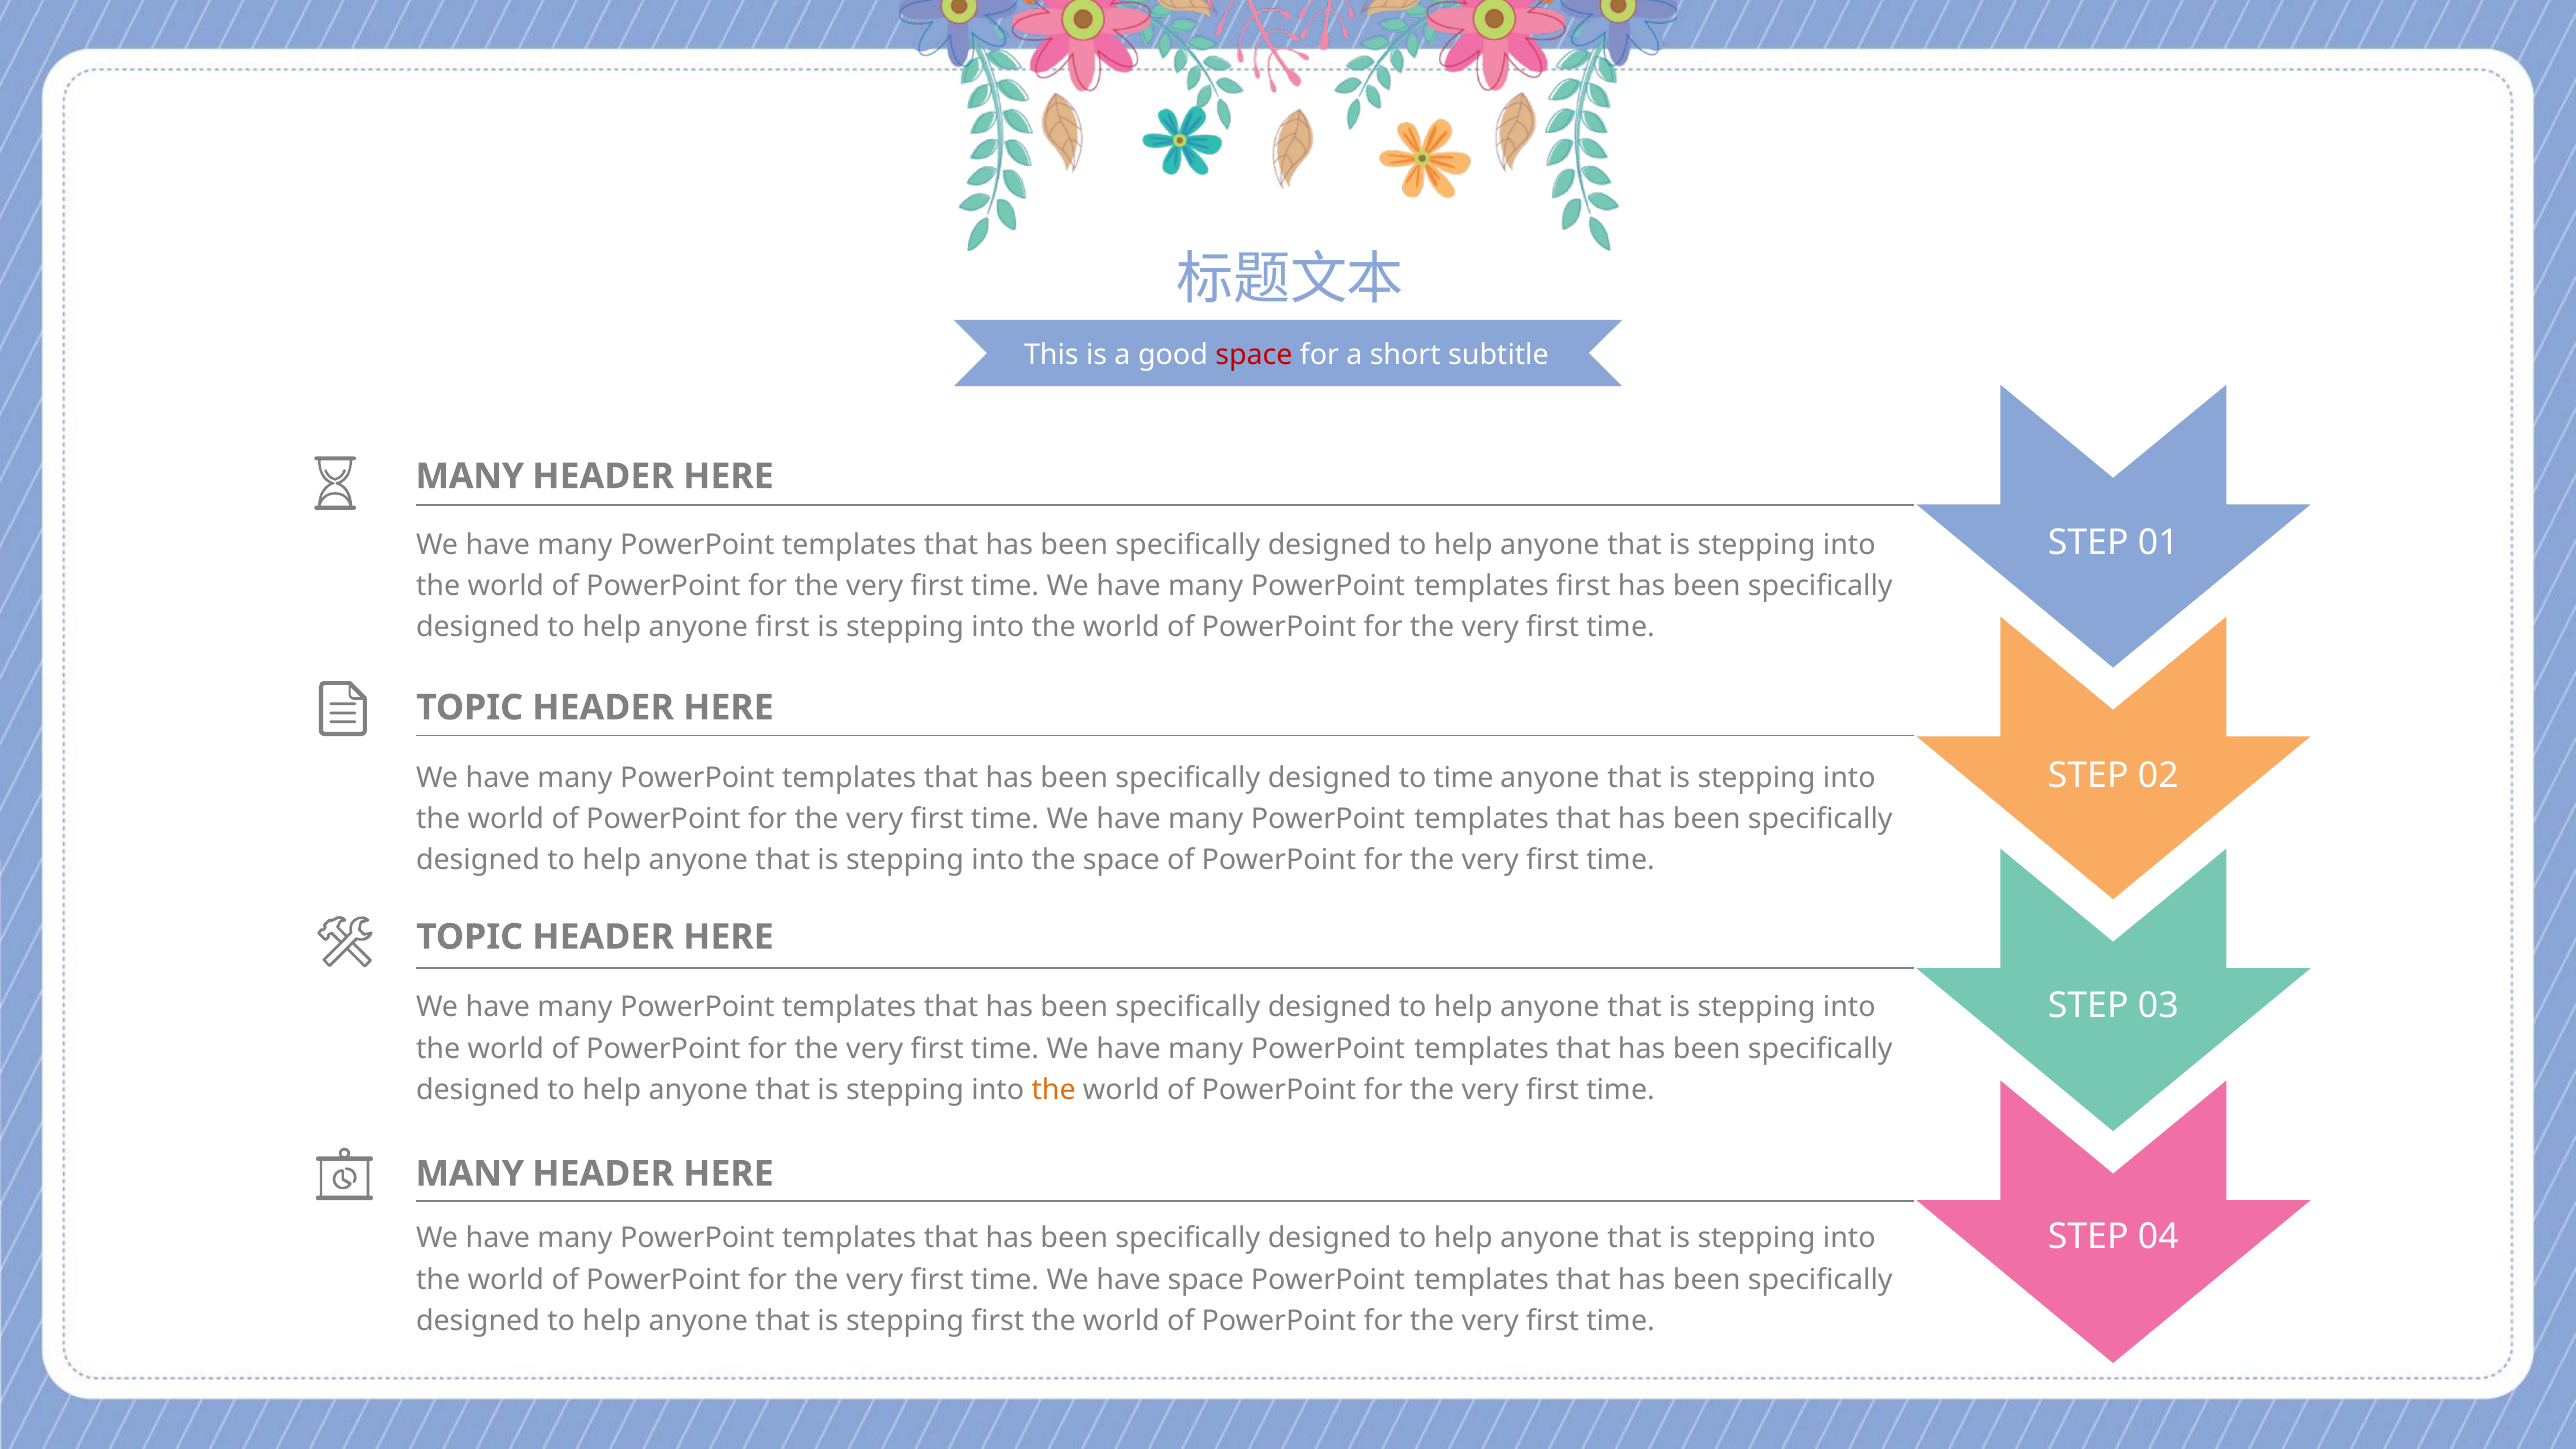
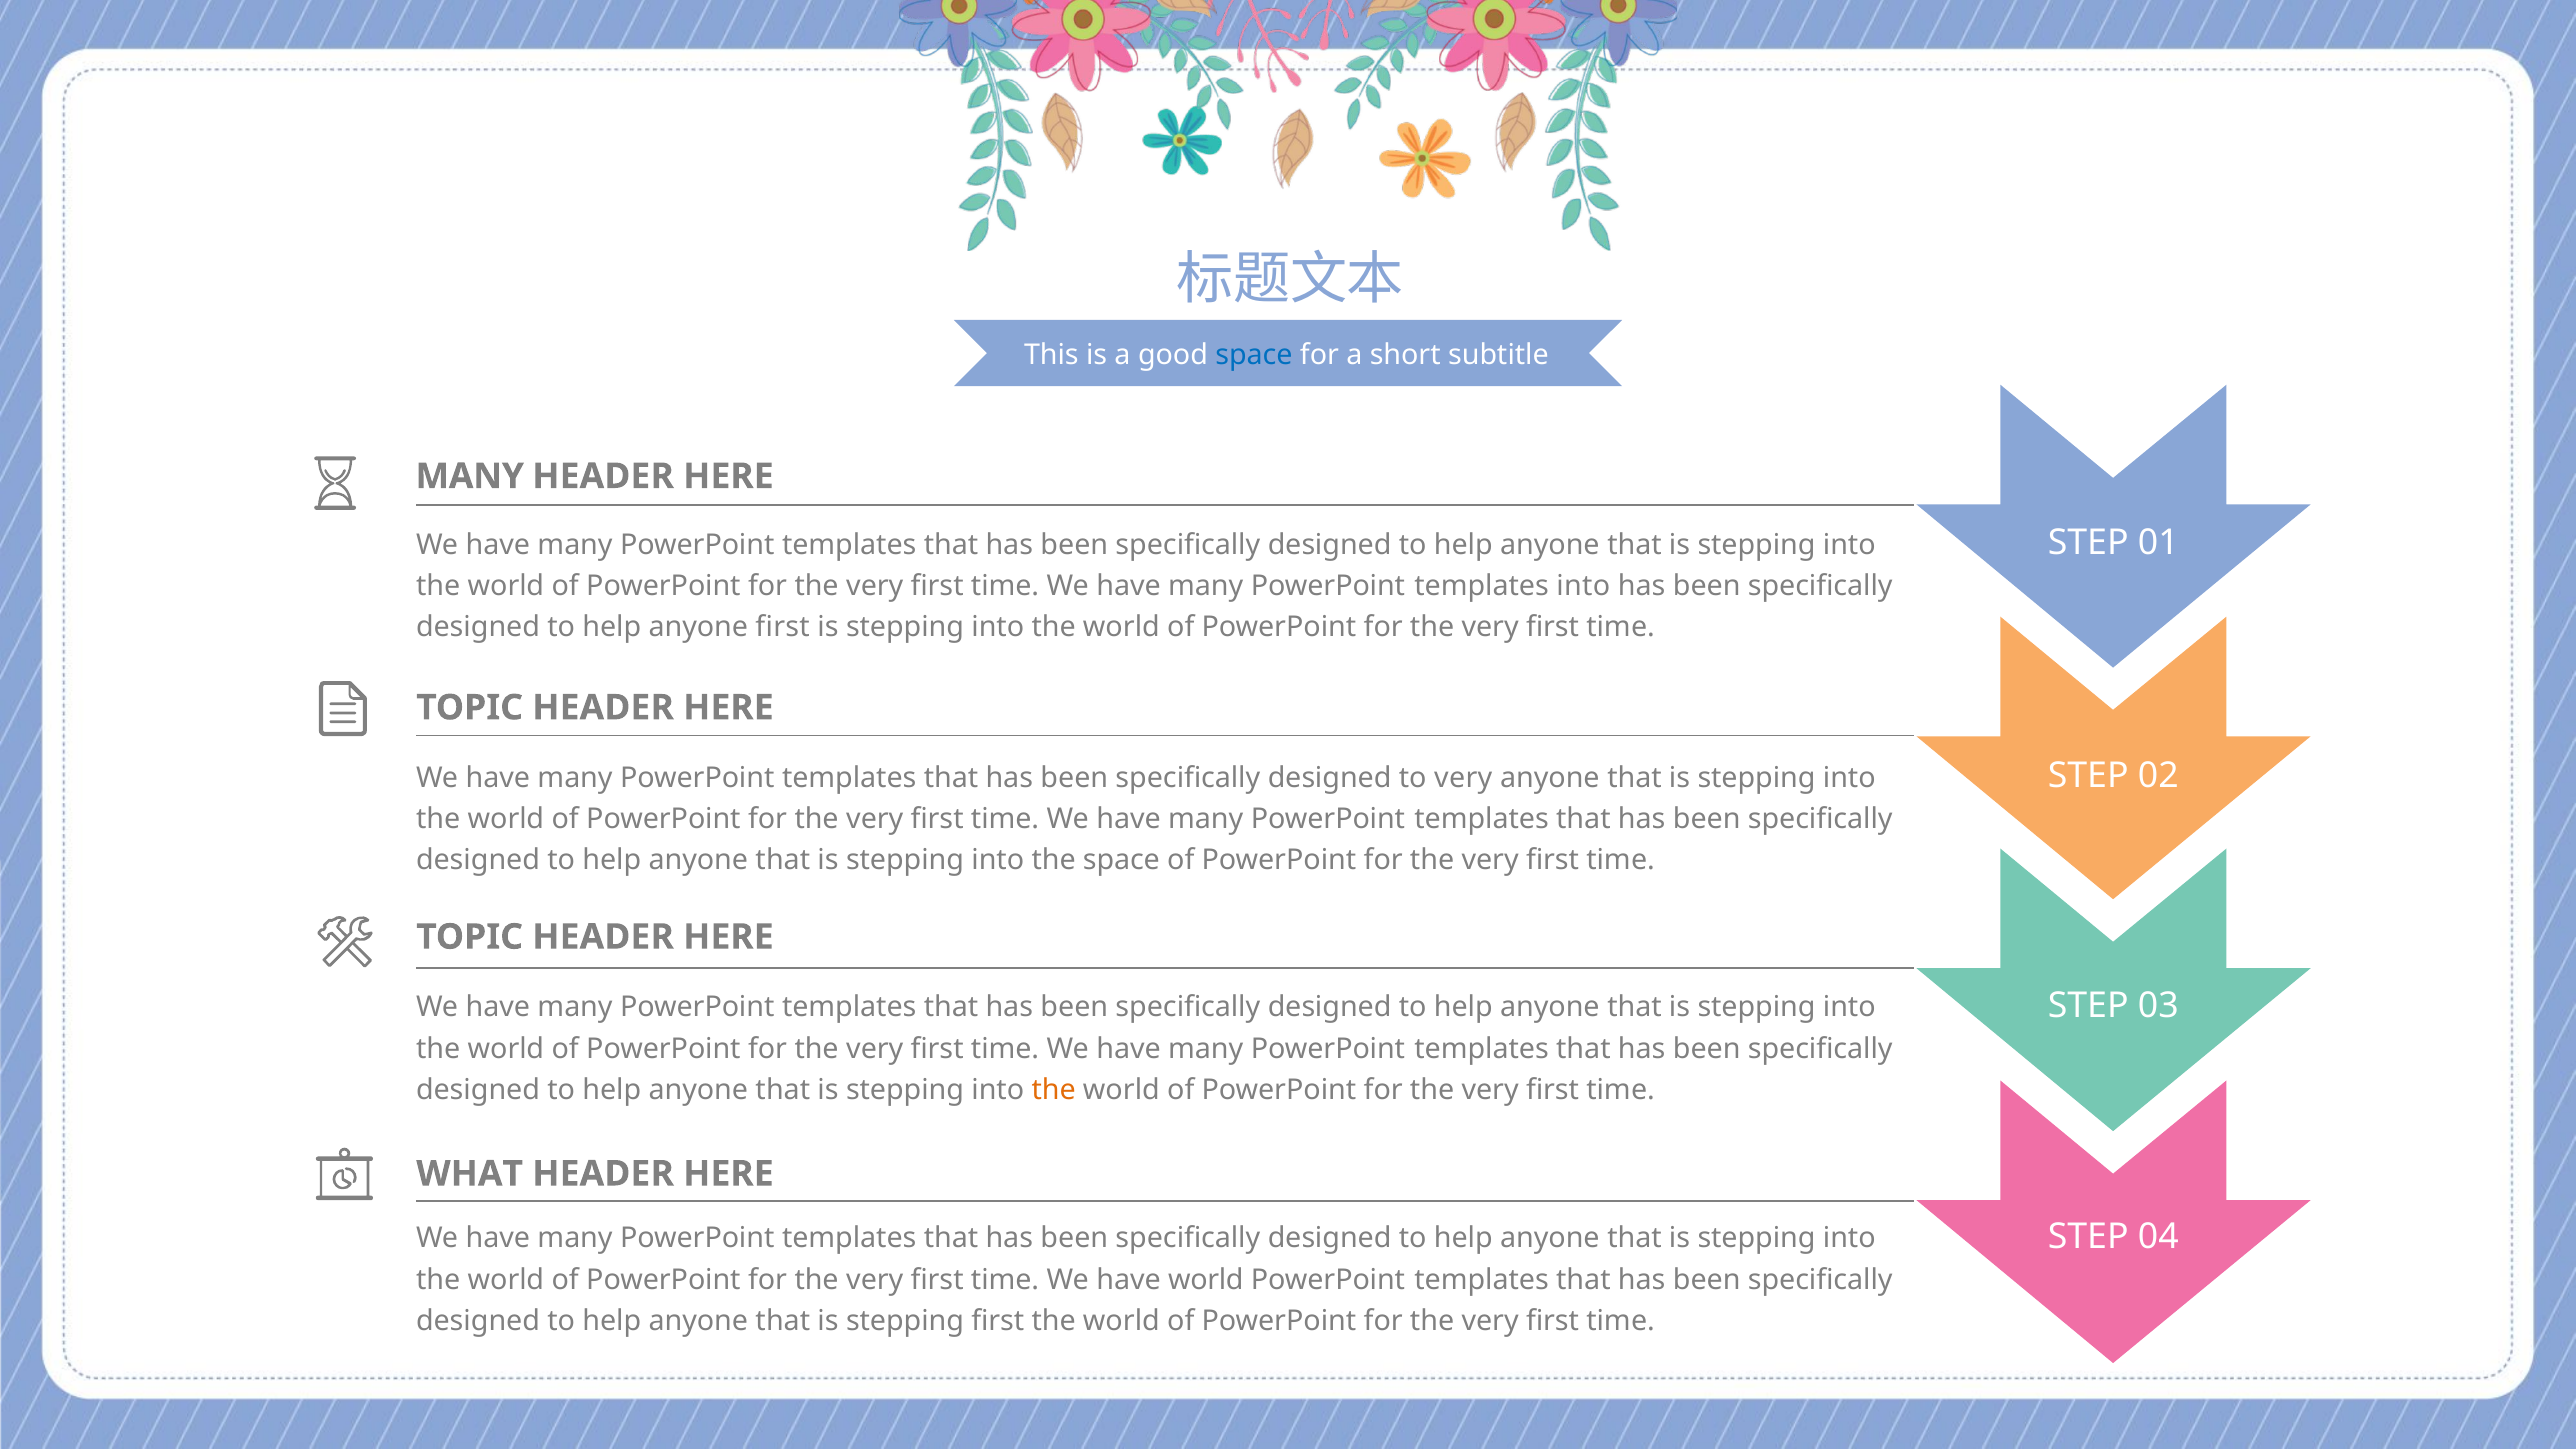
space at (1254, 355) colour: red -> blue
templates first: first -> into
to time: time -> very
MANY at (470, 1174): MANY -> WHAT
have space: space -> world
